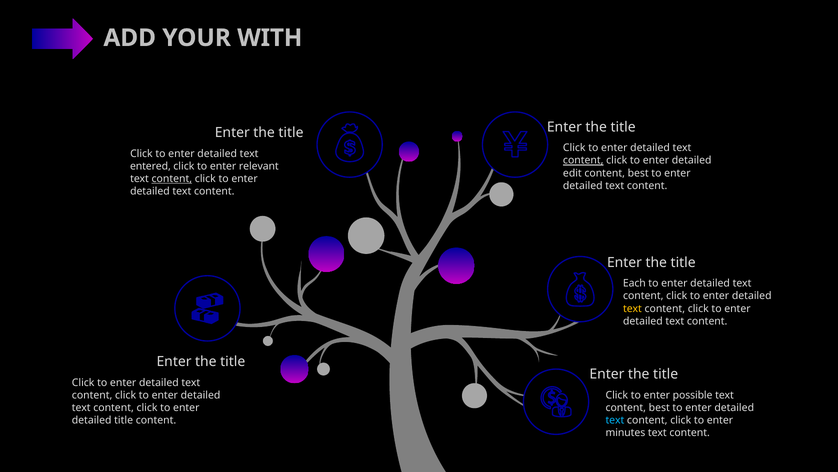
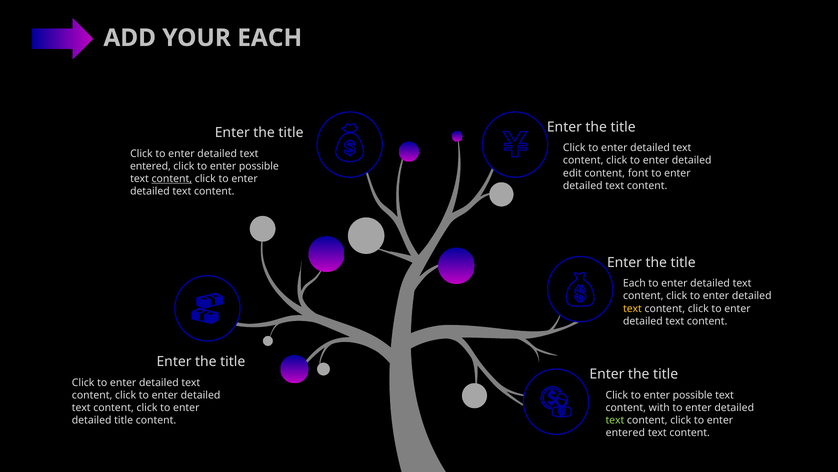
WITH at (270, 38): WITH -> EACH
content at (583, 160) underline: present -> none
relevant at (259, 166): relevant -> possible
best at (638, 173): best -> font
best at (659, 407): best -> with
text at (615, 420) colour: light blue -> light green
minutes at (625, 432): minutes -> entered
